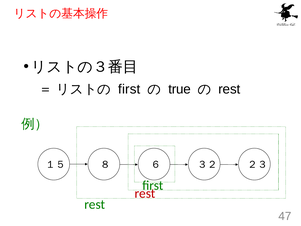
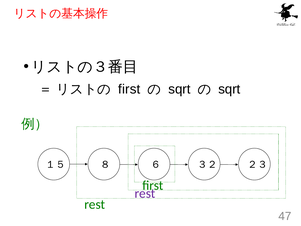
true at (180, 89): true -> sqrt
rest at (229, 89): rest -> sqrt
rest at (145, 193) colour: red -> purple
